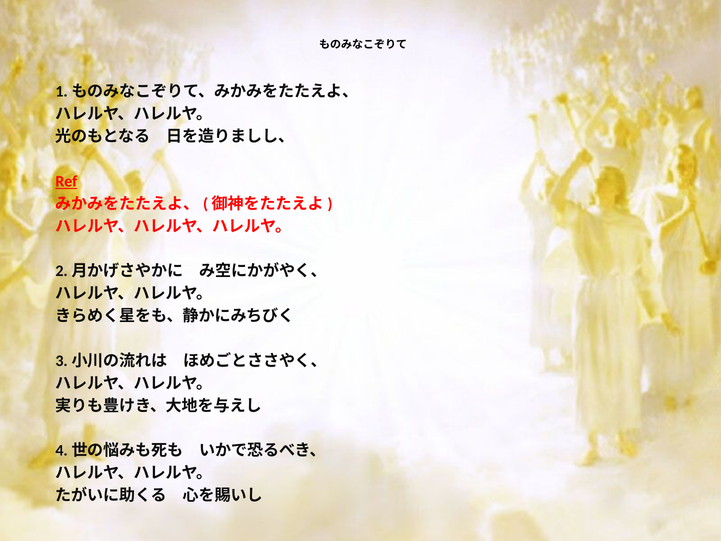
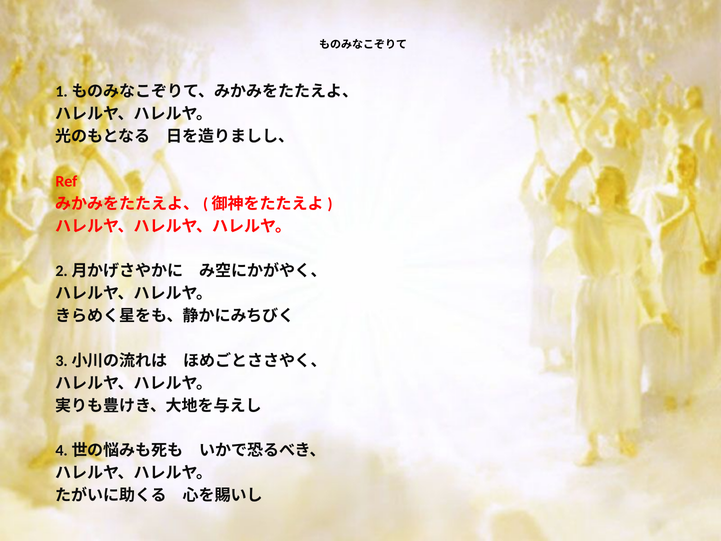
Ref underline: present -> none
